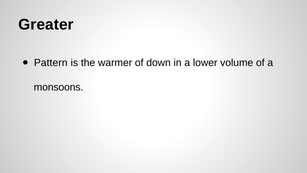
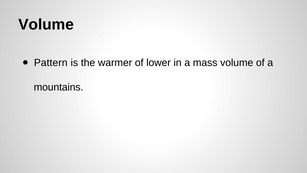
Greater at (46, 24): Greater -> Volume
down: down -> lower
lower: lower -> mass
monsoons: monsoons -> mountains
